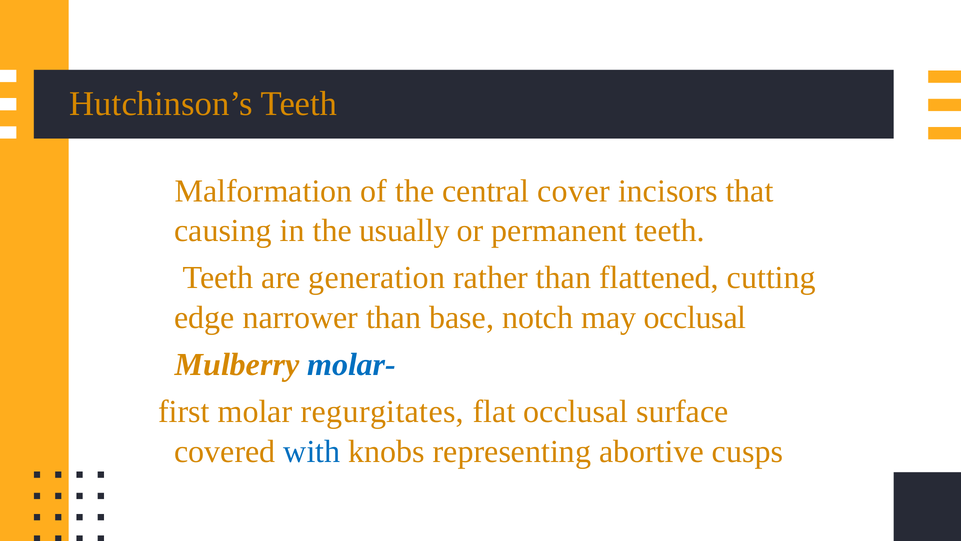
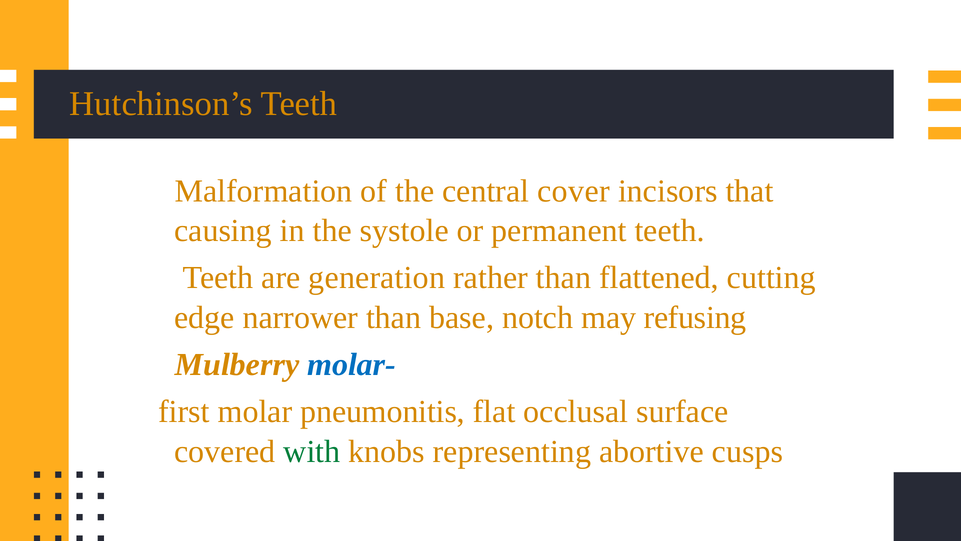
usually: usually -> systole
may occlusal: occlusal -> refusing
regurgitates: regurgitates -> pneumonitis
with colour: blue -> green
